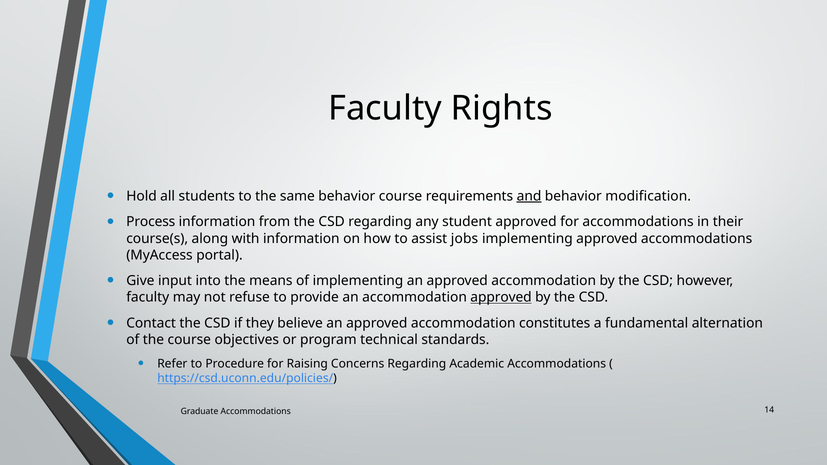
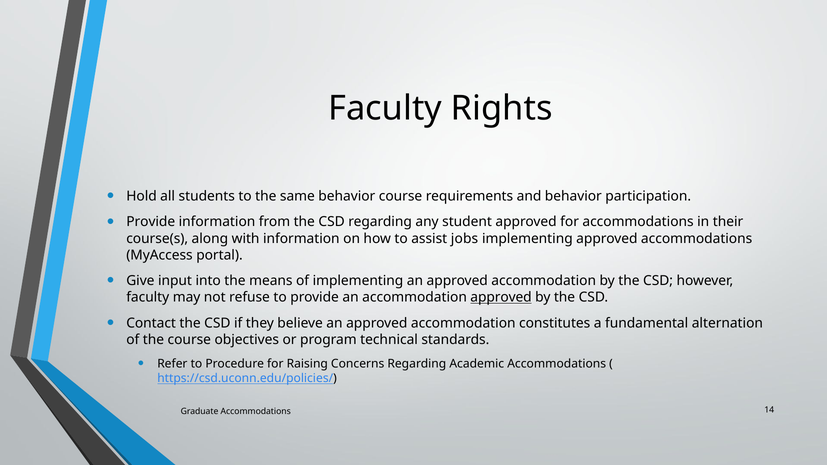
and underline: present -> none
modification: modification -> participation
Process at (151, 222): Process -> Provide
